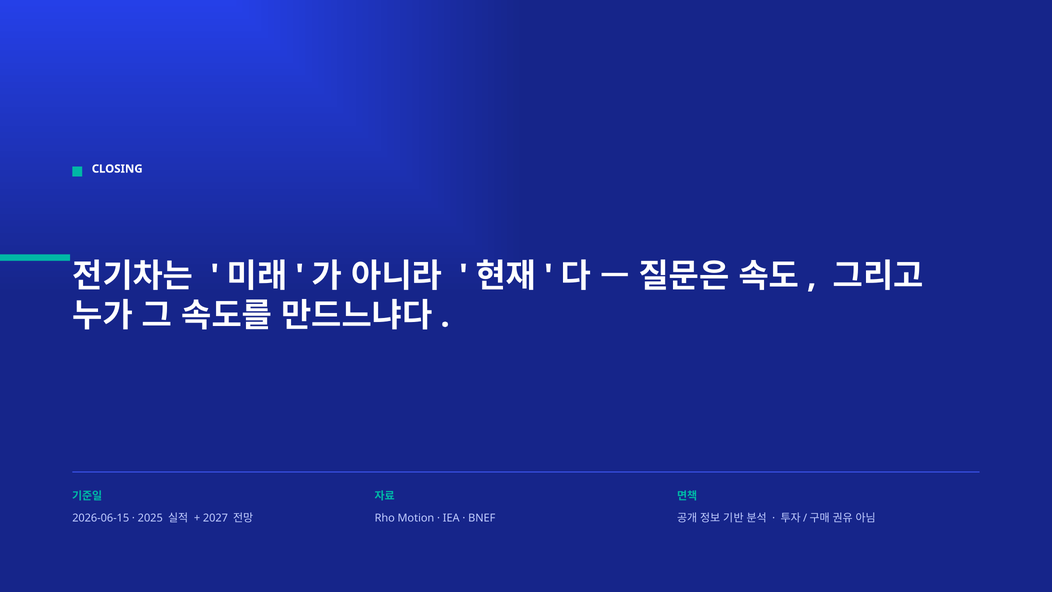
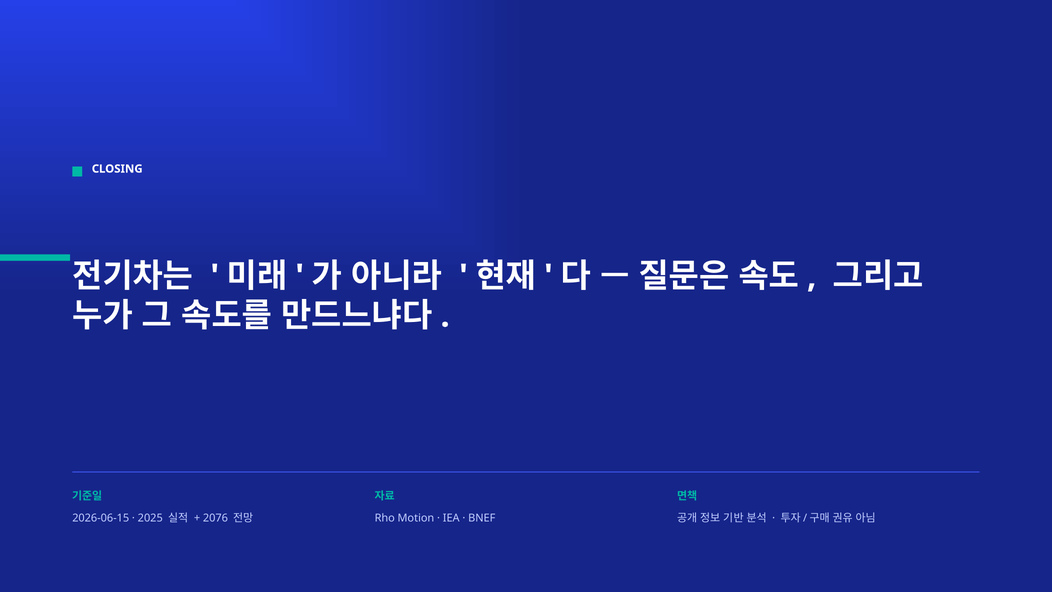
2027: 2027 -> 2076
